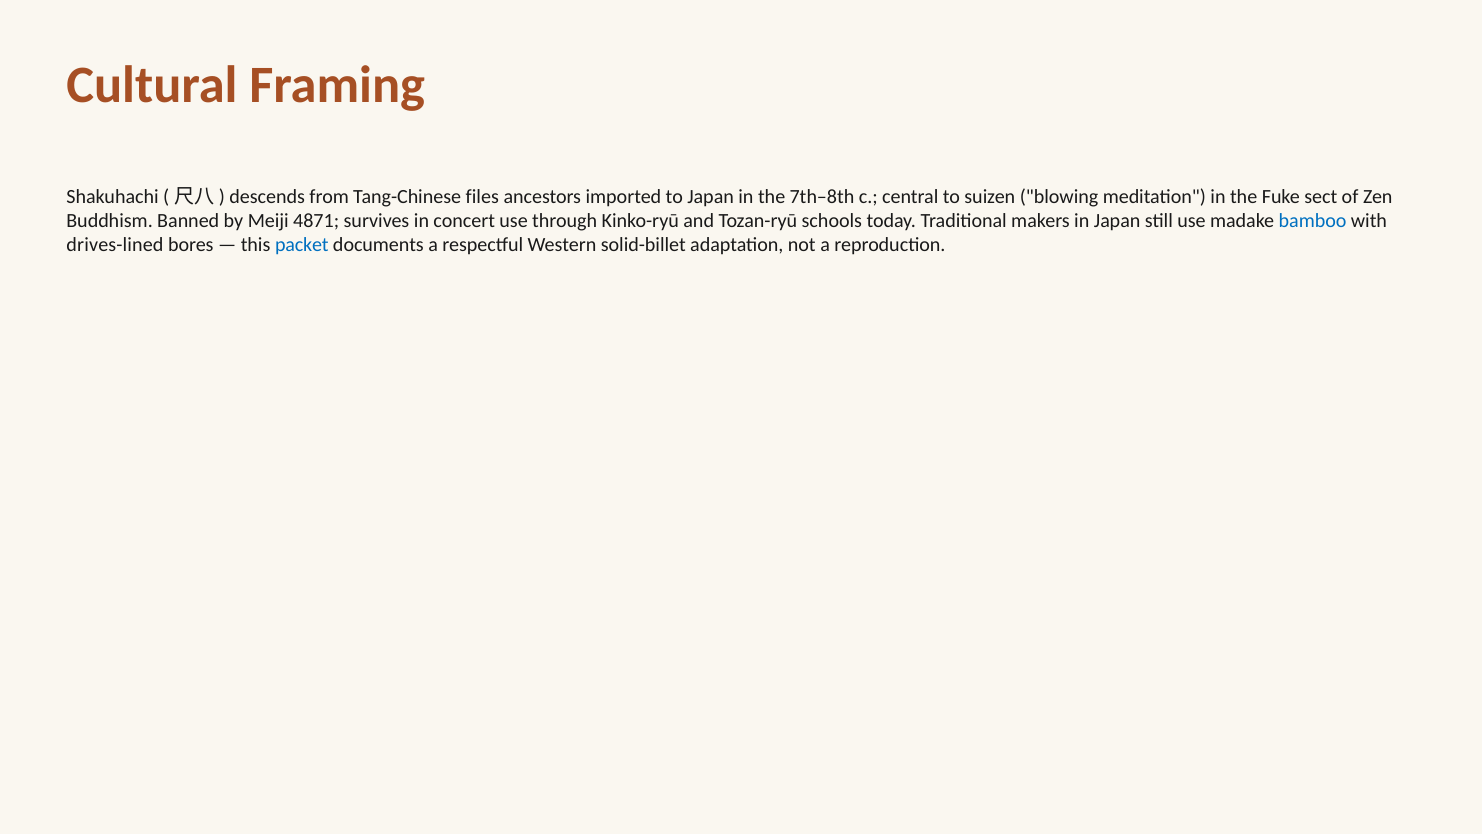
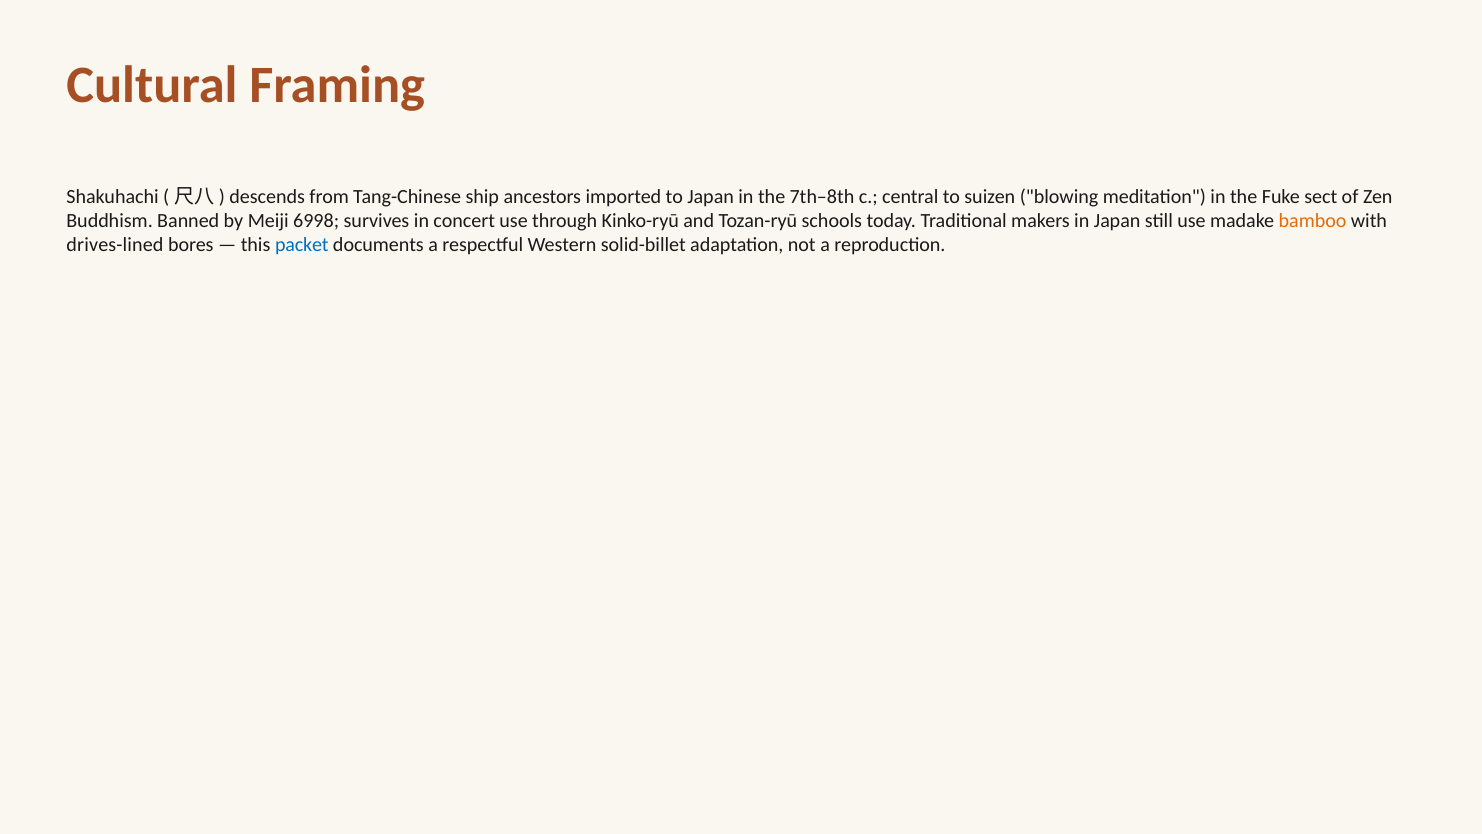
files: files -> ship
4871: 4871 -> 6998
bamboo colour: blue -> orange
